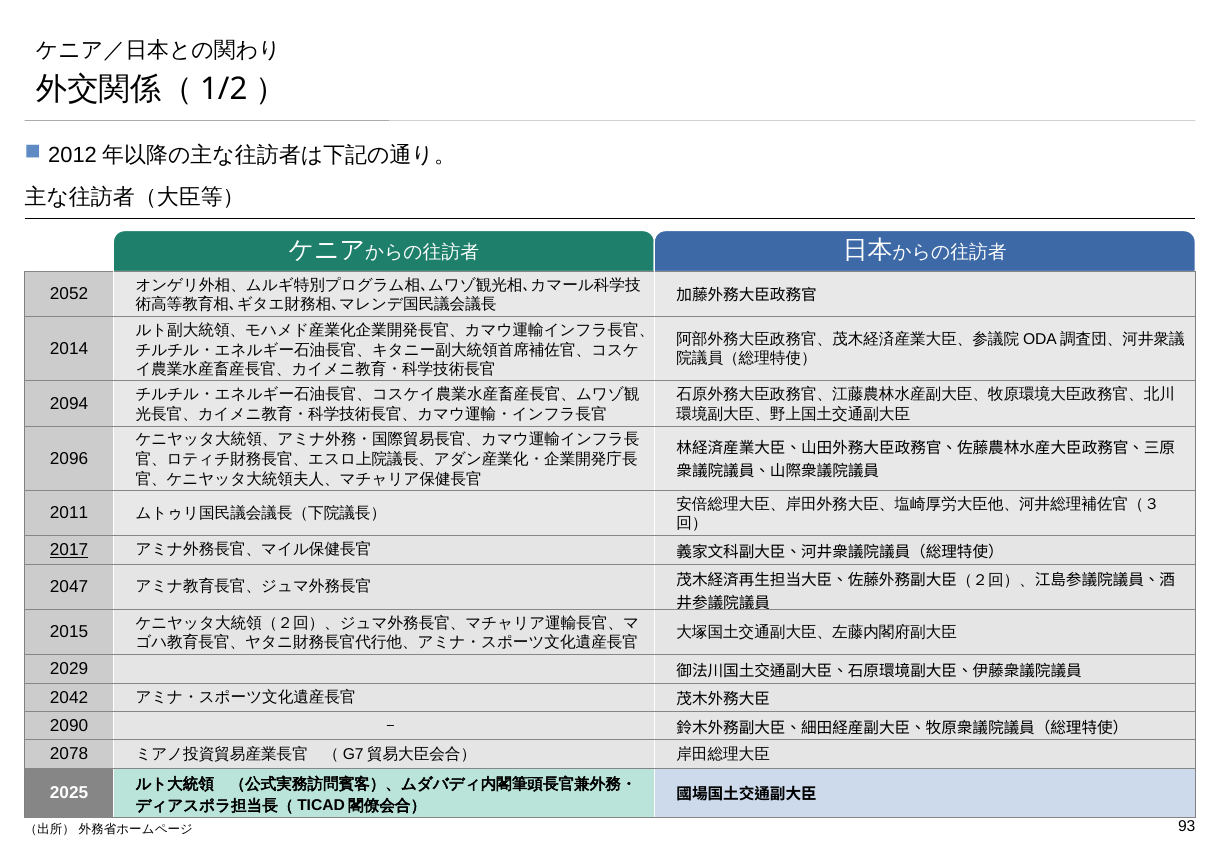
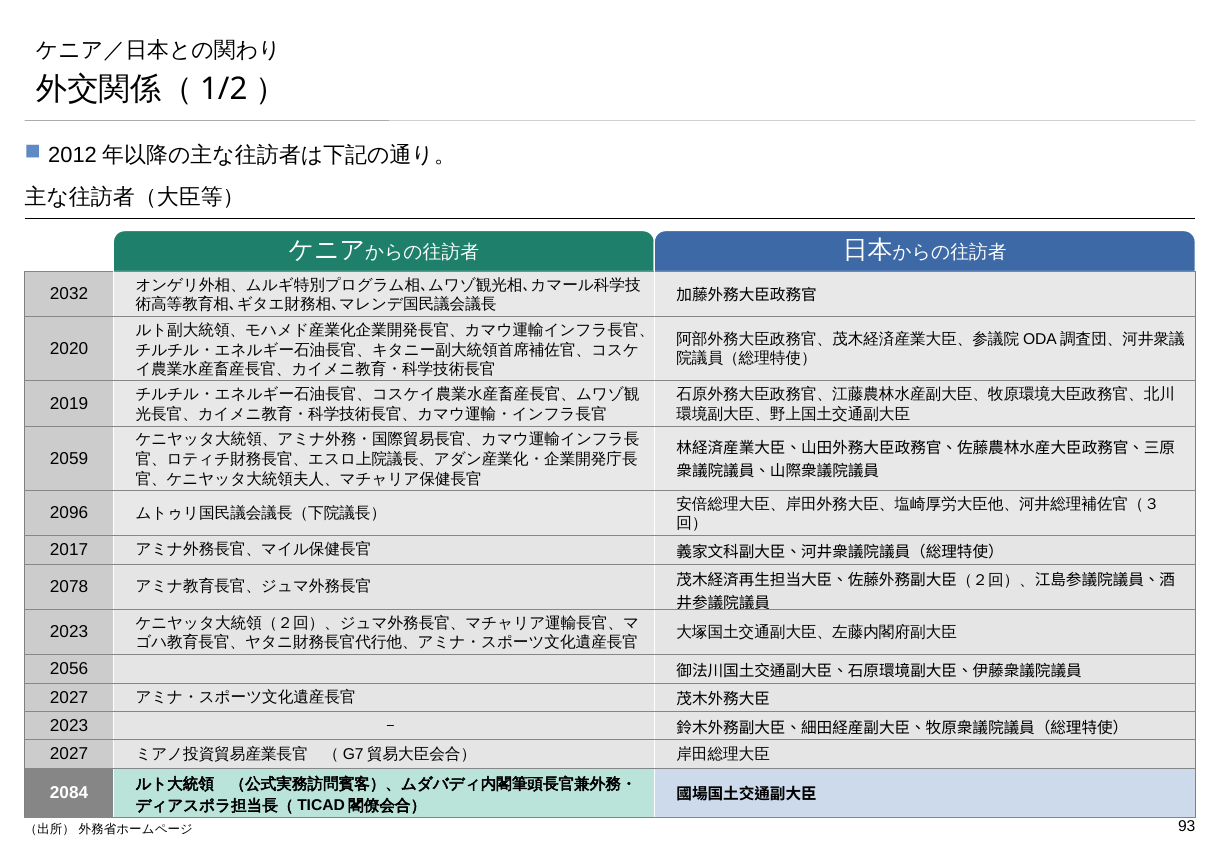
2052: 2052 -> 2032
2014: 2014 -> 2020
2094: 2094 -> 2019
2096: 2096 -> 2059
2011: 2011 -> 2096
2017 underline: present -> none
2047: 2047 -> 2078
2015 at (69, 633): 2015 -> 2023
2029: 2029 -> 2056
2042 at (69, 698): 2042 -> 2027
2090 at (69, 726): 2090 -> 2023
2078 at (69, 755): 2078 -> 2027
2025: 2025 -> 2084
